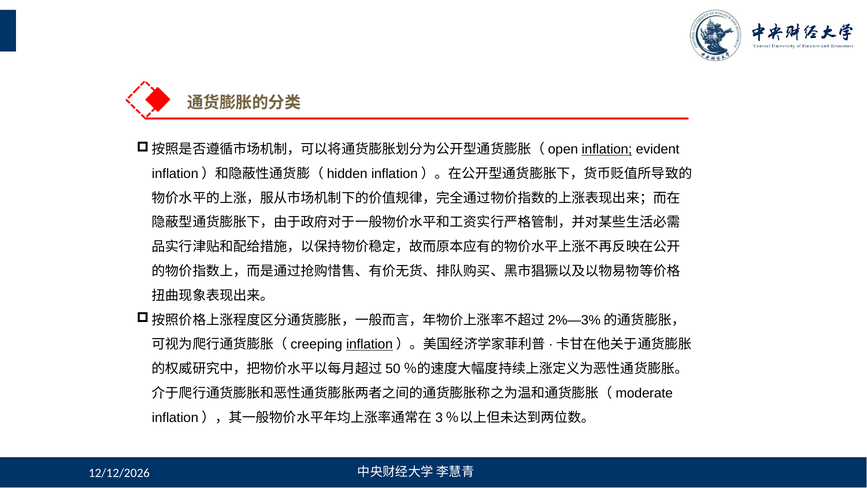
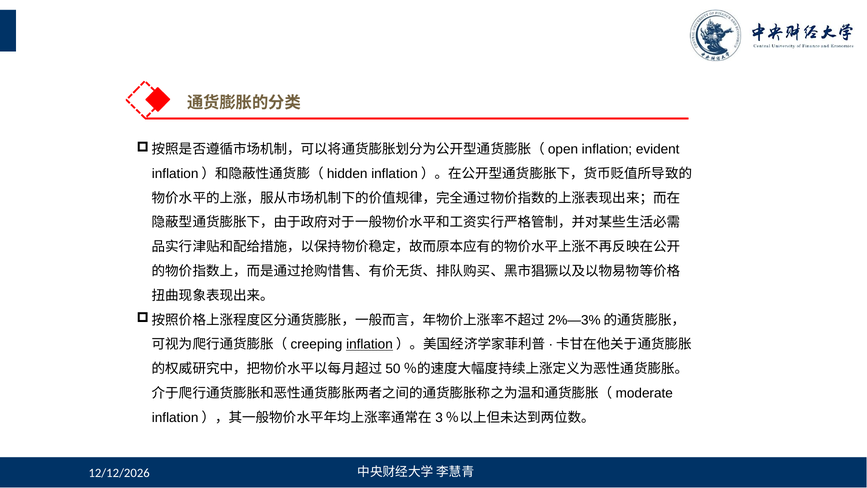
inflation at (607, 149) underline: present -> none
